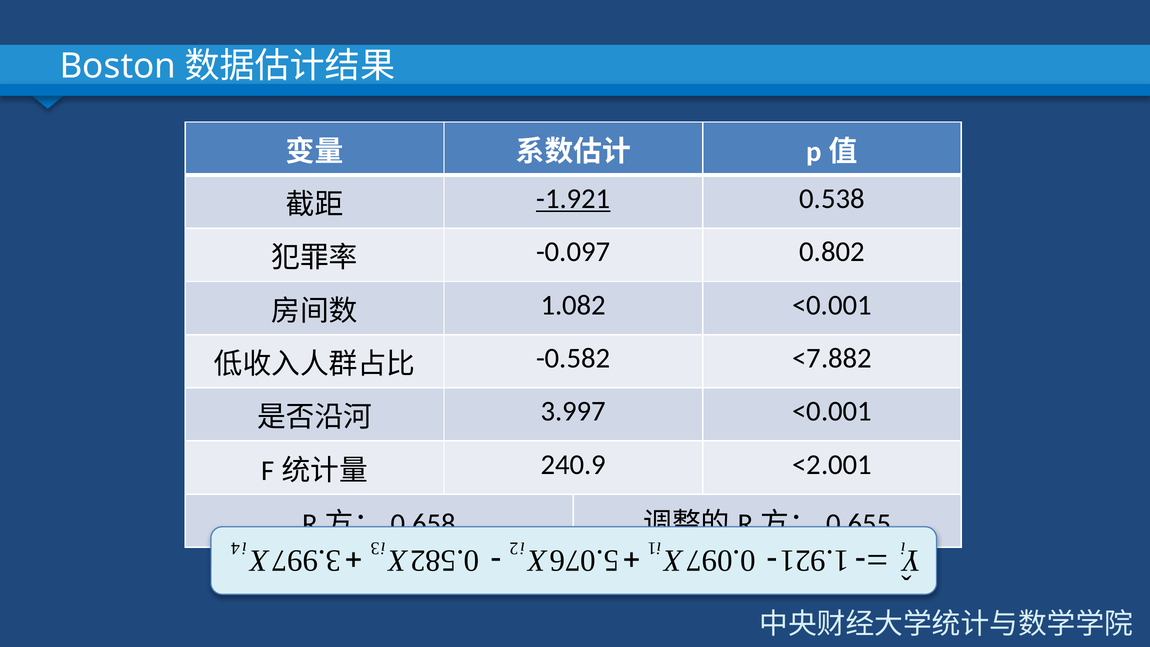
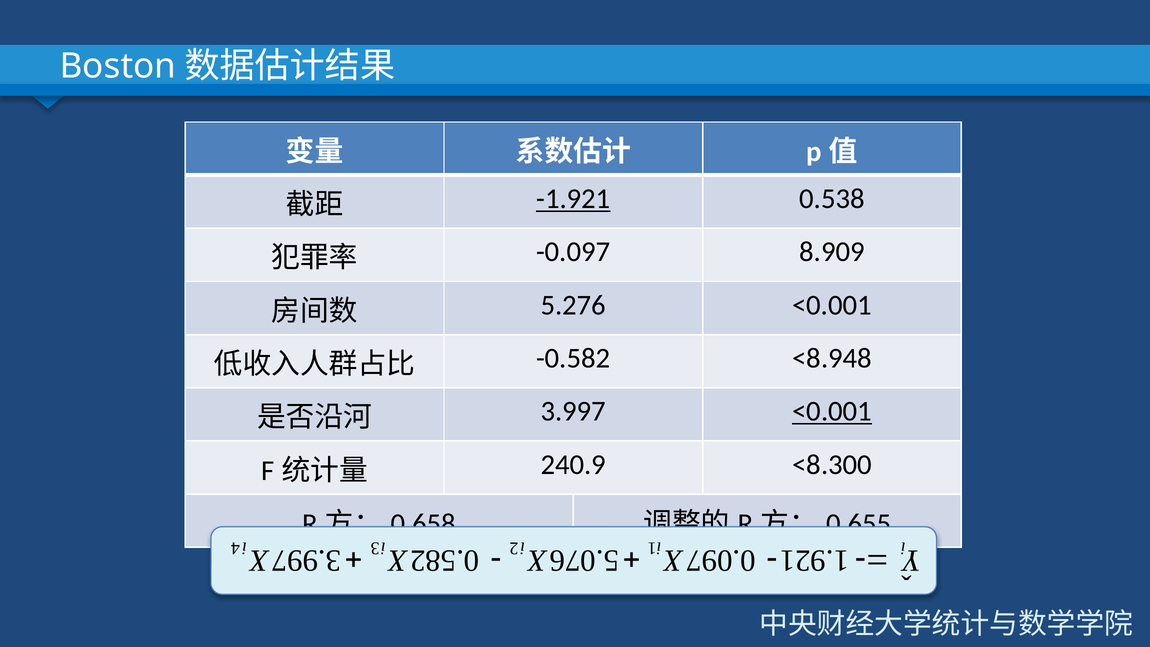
0.802: 0.802 -> 8.909
1.082: 1.082 -> 5.276
<7.882: <7.882 -> <8.948
<0.001 at (832, 411) underline: none -> present
<2.001: <2.001 -> <8.300
